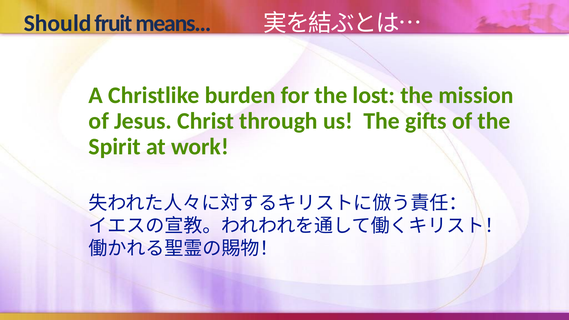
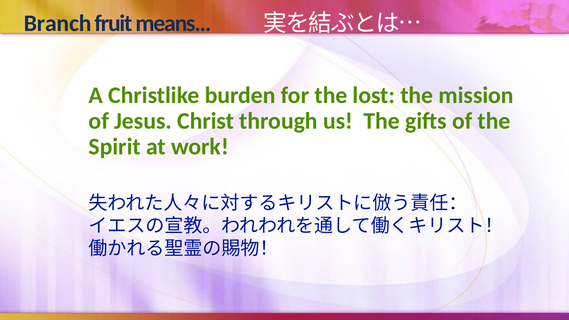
Should: Should -> Branch
